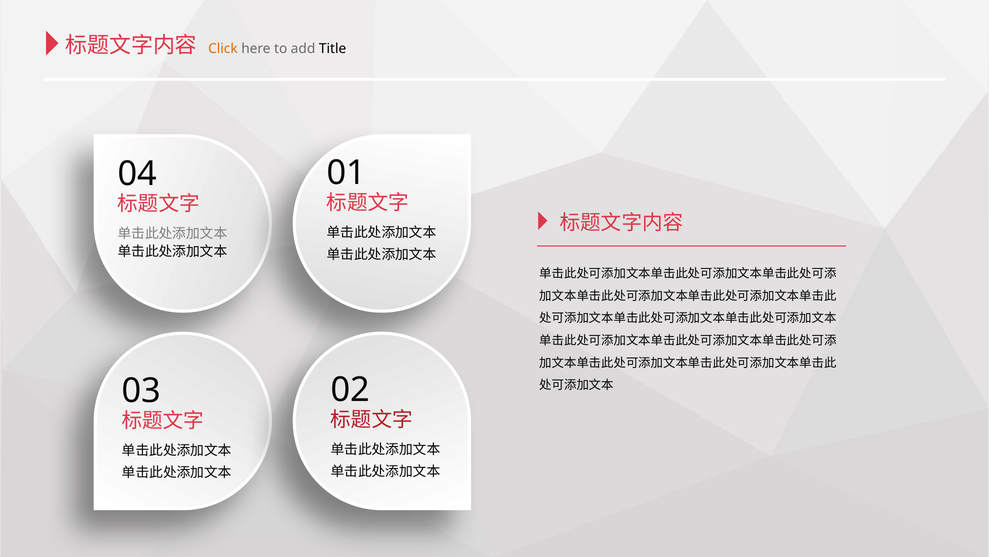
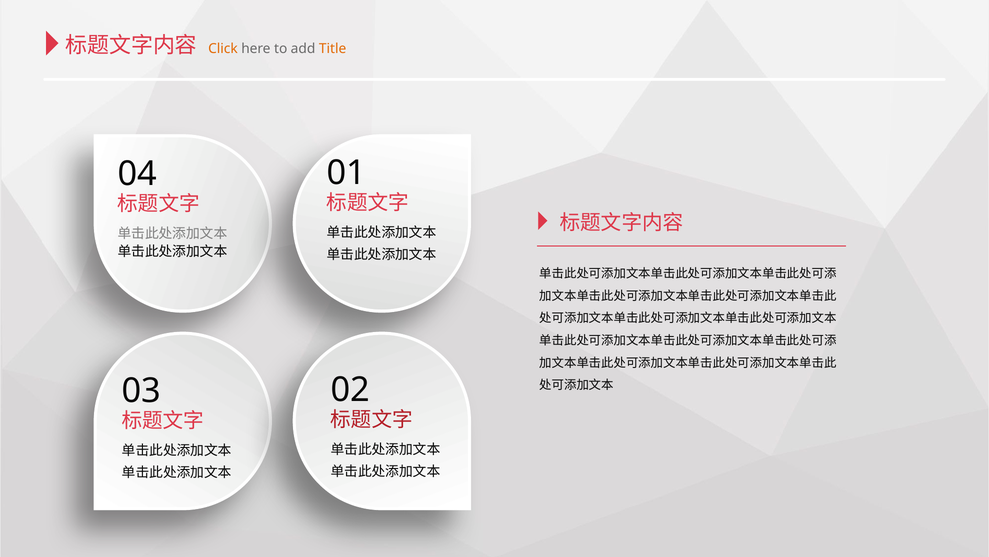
Title colour: black -> orange
